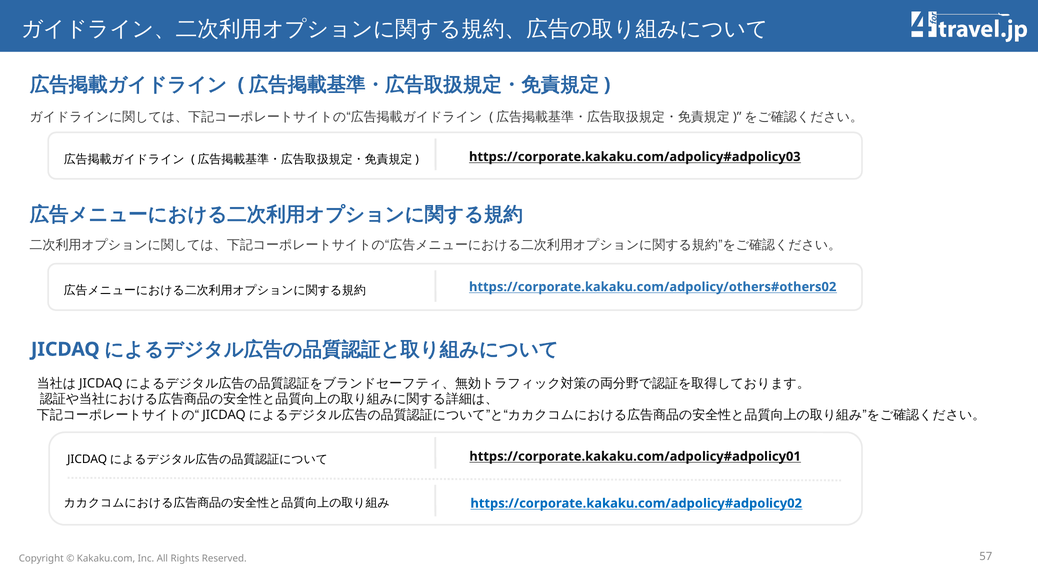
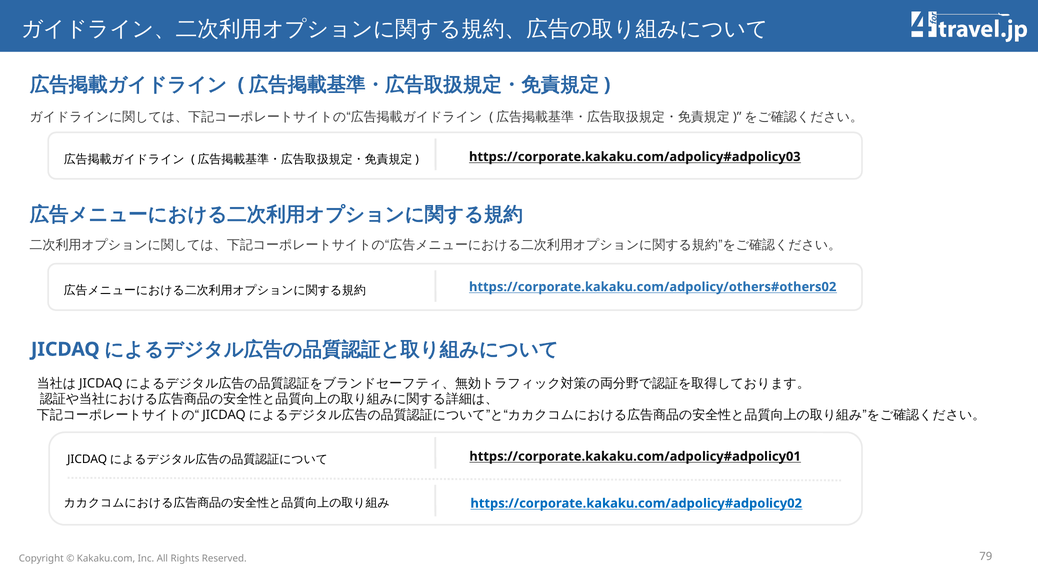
57: 57 -> 79
